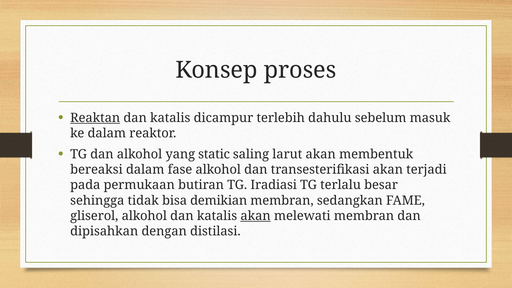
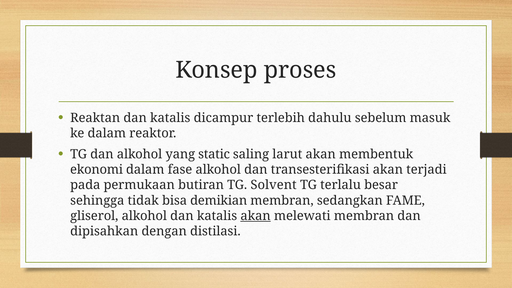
Reaktan underline: present -> none
bereaksi: bereaksi -> ekonomi
Iradiasi: Iradiasi -> Solvent
